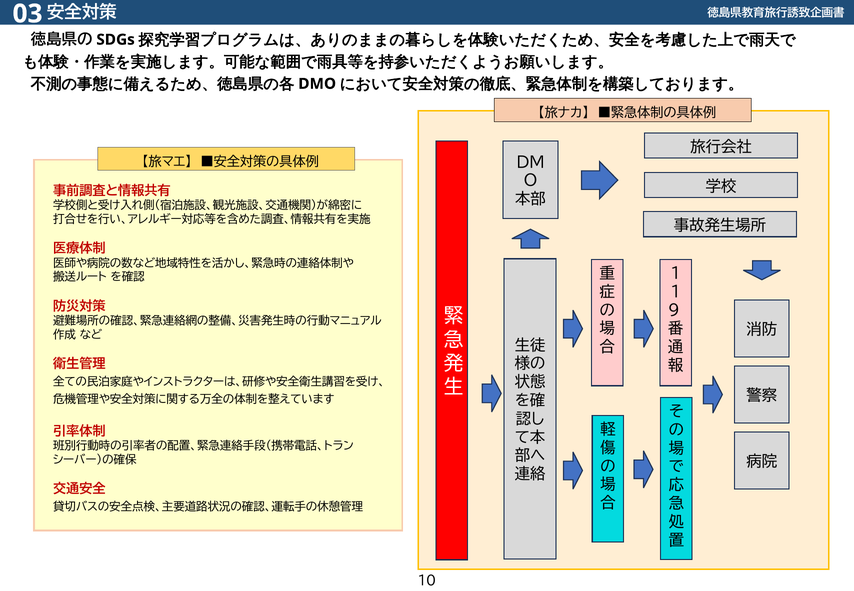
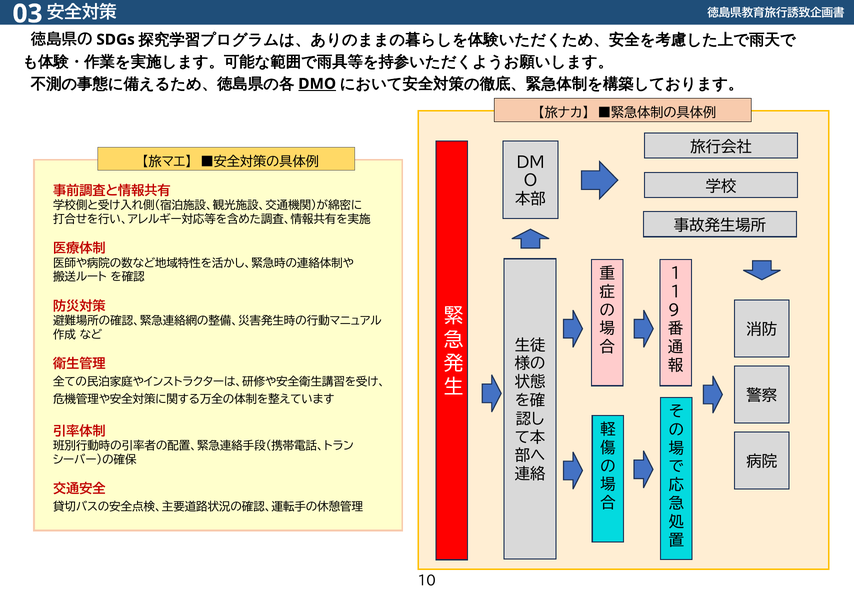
DMO underline: none -> present
